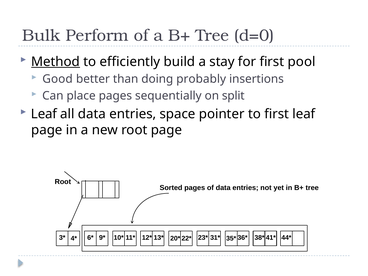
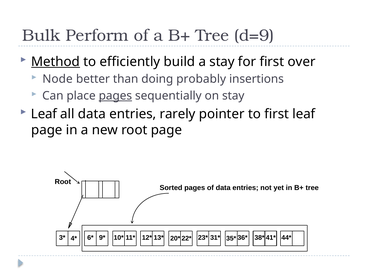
d=0: d=0 -> d=9
pool: pool -> over
Good: Good -> Node
pages at (115, 96) underline: none -> present
on split: split -> stay
space: space -> rarely
